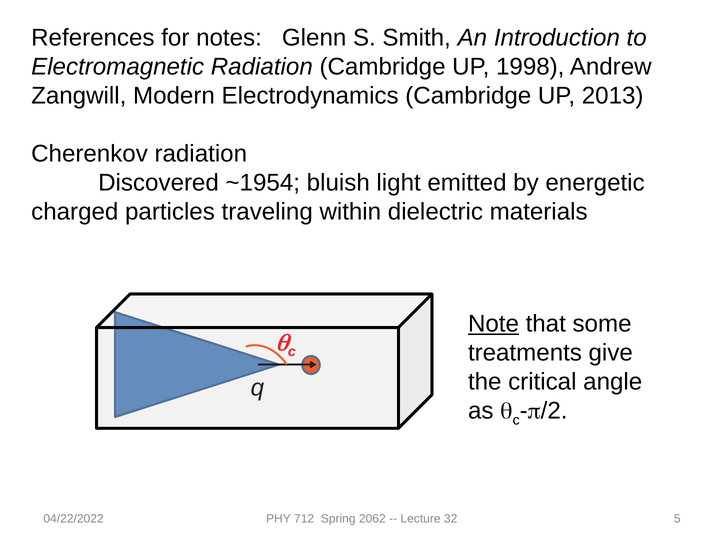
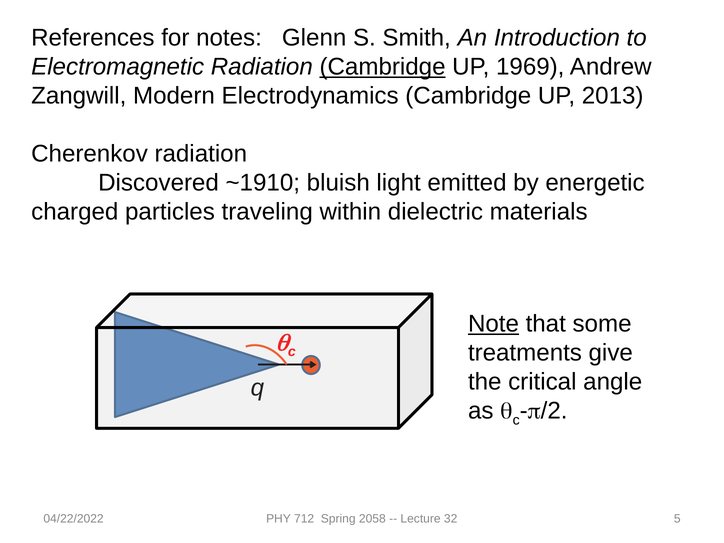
Cambridge at (383, 67) underline: none -> present
1998: 1998 -> 1969
~1954: ~1954 -> ~1910
2062: 2062 -> 2058
